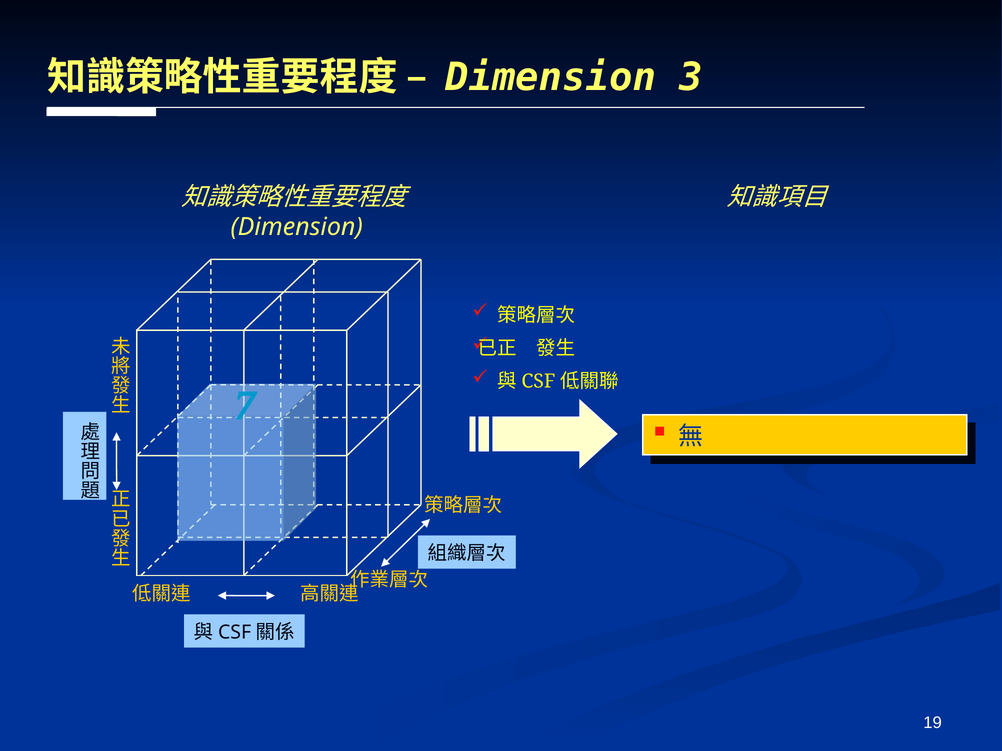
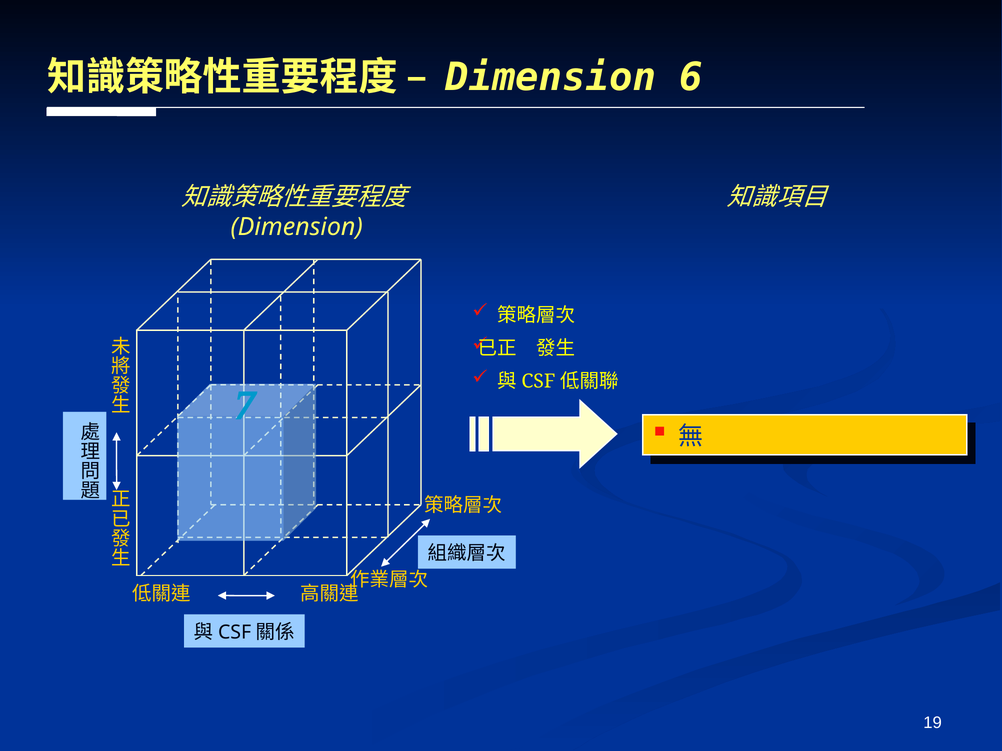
3: 3 -> 6
